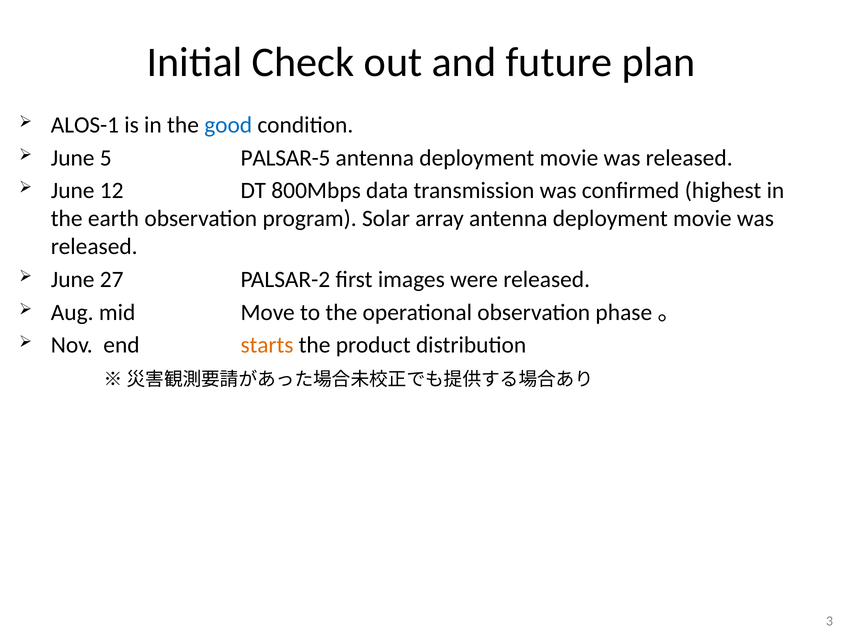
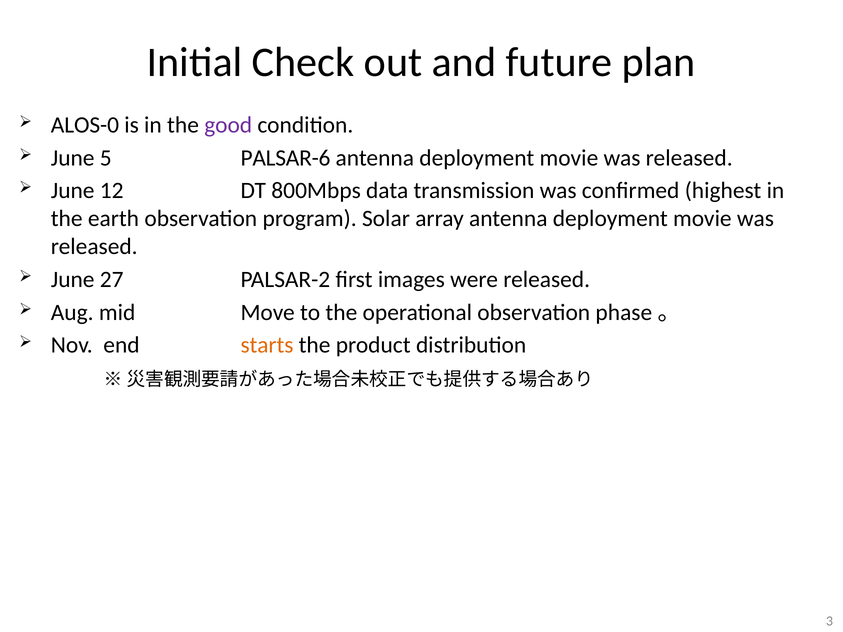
ALOS-1: ALOS-1 -> ALOS-0
good colour: blue -> purple
PALSAR-5: PALSAR-5 -> PALSAR-6
